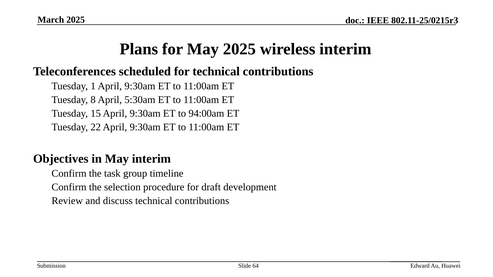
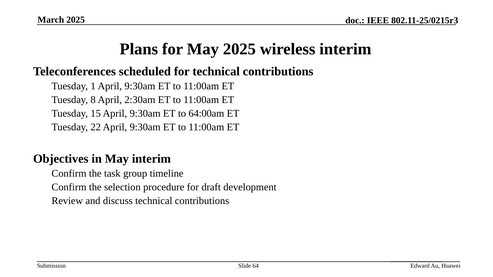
5:30am: 5:30am -> 2:30am
94:00am: 94:00am -> 64:00am
